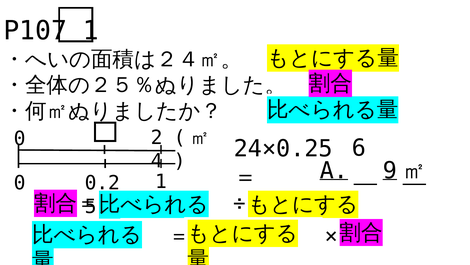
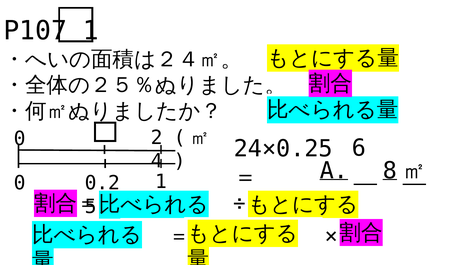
9: 9 -> 8
